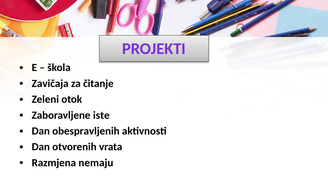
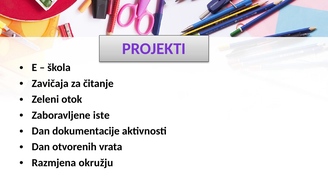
obespravljenih: obespravljenih -> dokumentacije
nemaju: nemaju -> okružju
